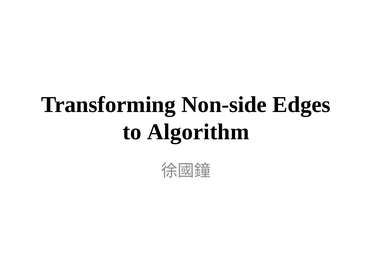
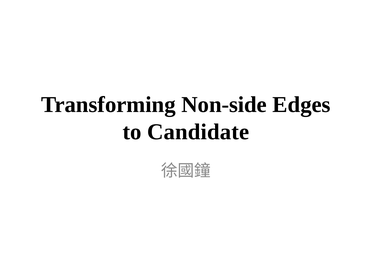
Algorithm: Algorithm -> Candidate
